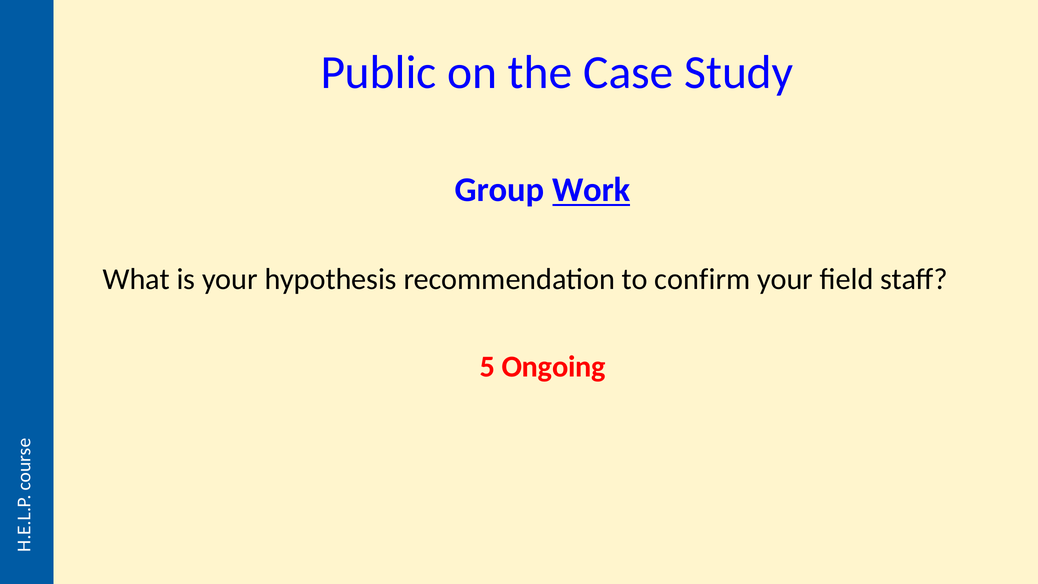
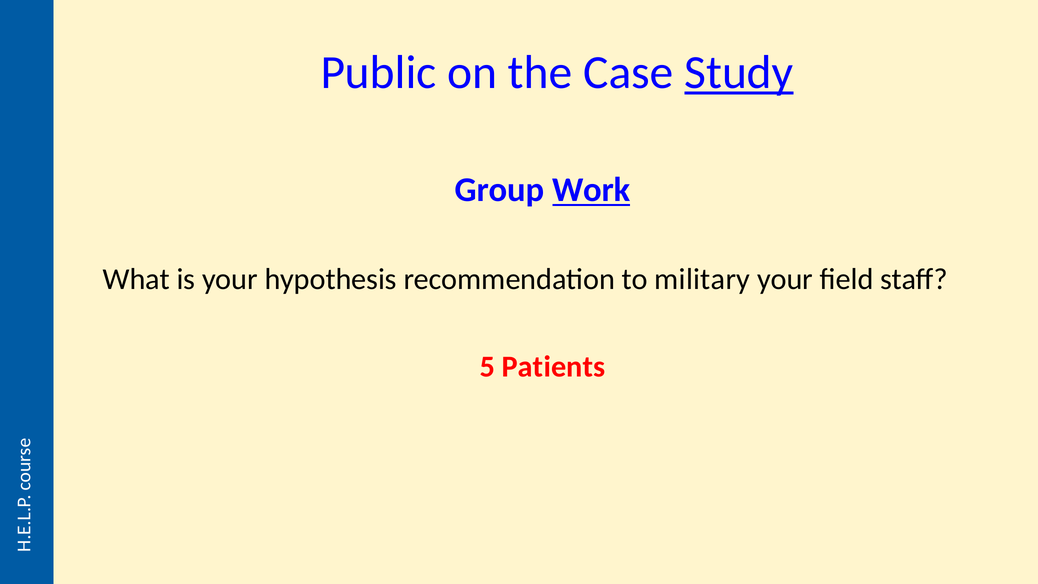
Study underline: none -> present
confirm: confirm -> military
Ongoing: Ongoing -> Patients
